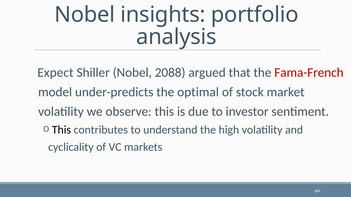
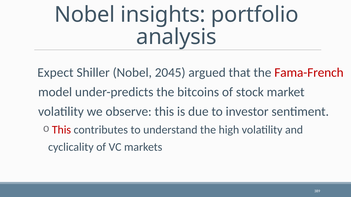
2088: 2088 -> 2045
optimal: optimal -> bitcoins
This at (61, 130) colour: black -> red
